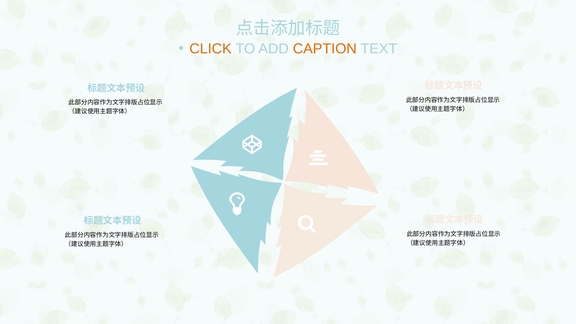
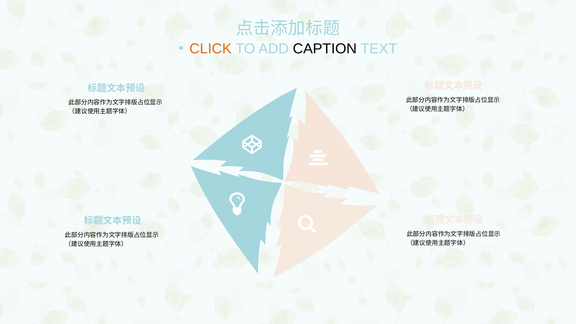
CAPTION colour: orange -> black
